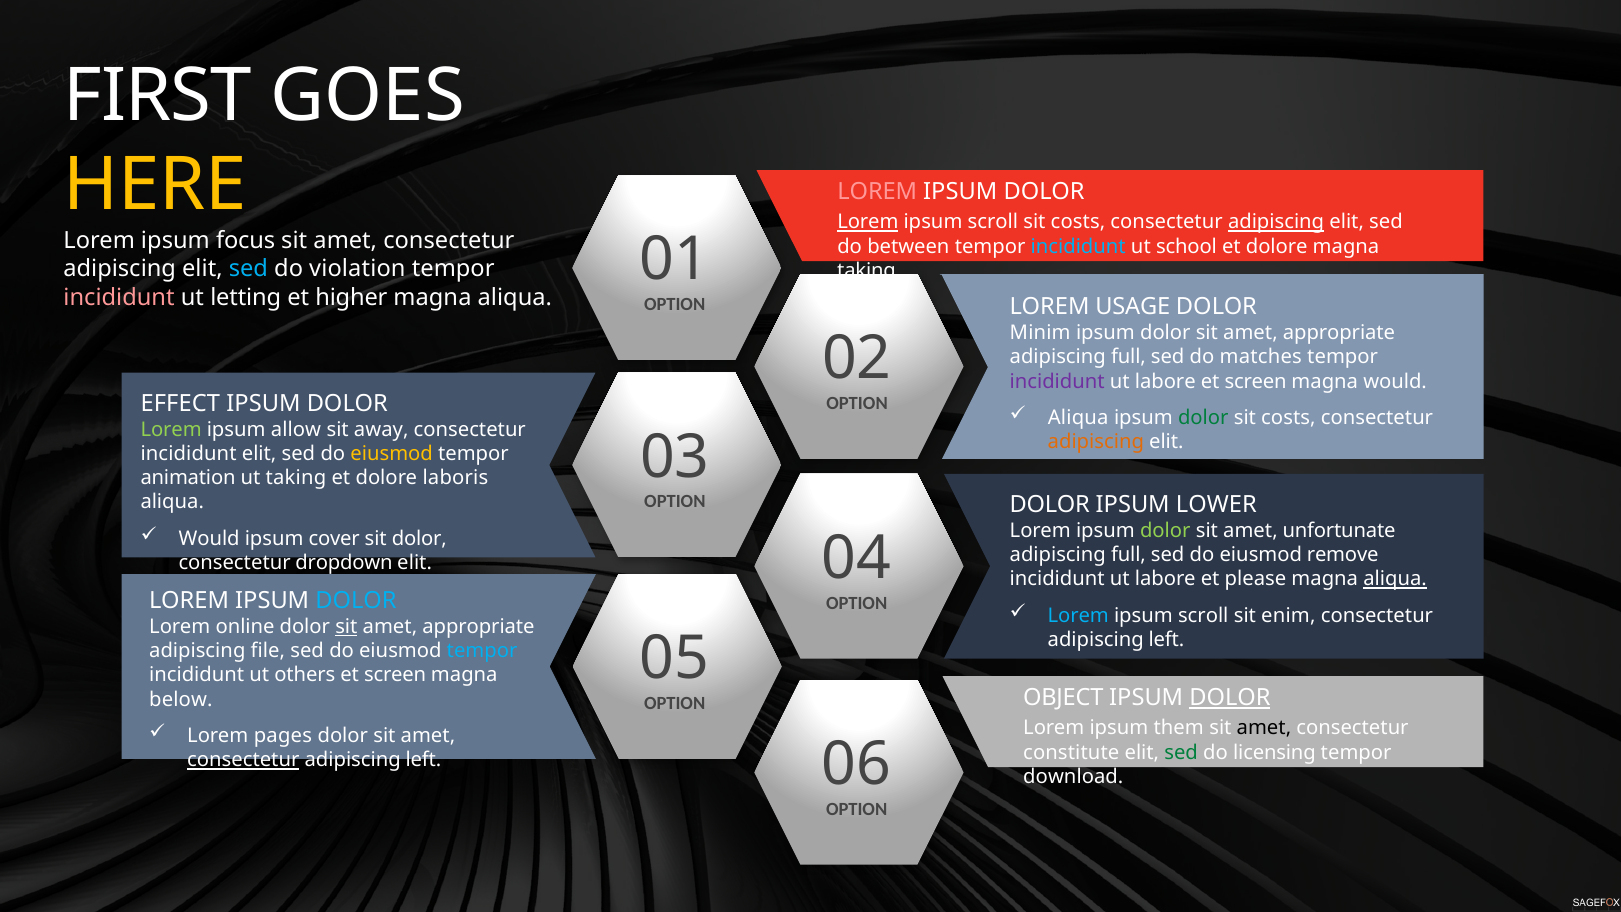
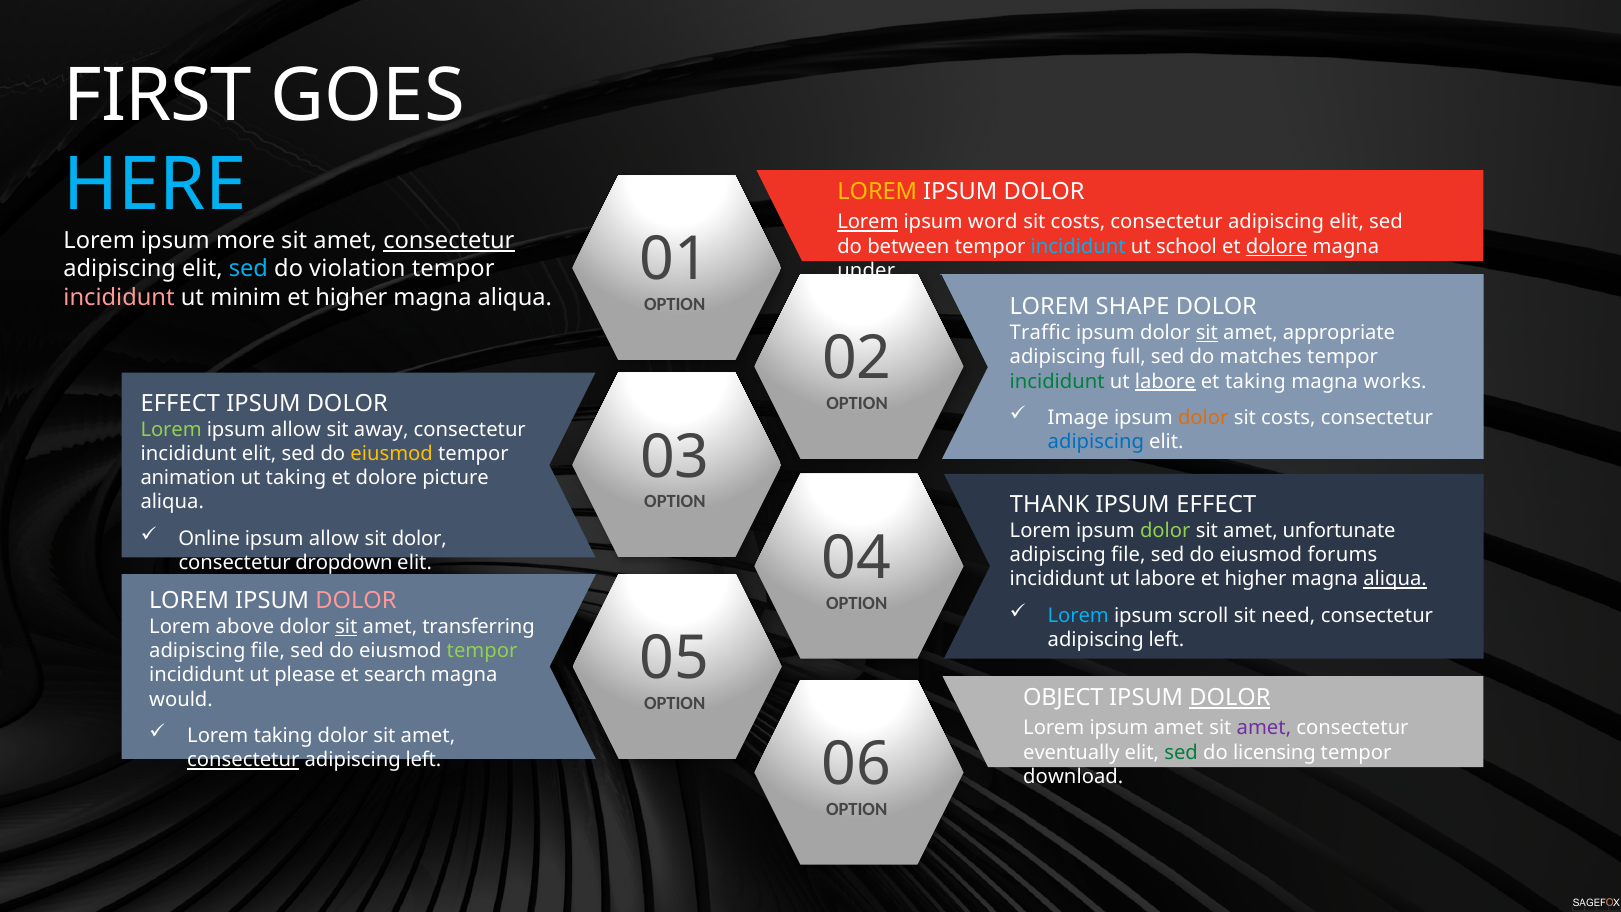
HERE colour: yellow -> light blue
LOREM at (877, 192) colour: pink -> yellow
scroll at (993, 222): scroll -> word
adipiscing at (1276, 222) underline: present -> none
focus: focus -> more
consectetur at (449, 241) underline: none -> present
dolore at (1277, 246) underline: none -> present
taking at (869, 271): taking -> under
letting: letting -> minim
USAGE: USAGE -> SHAPE
Minim: Minim -> Traffic
sit at (1207, 333) underline: none -> present
incididunt at (1057, 381) colour: purple -> green
labore at (1165, 381) underline: none -> present
screen at (1256, 381): screen -> taking
magna would: would -> works
Aliqua at (1078, 418): Aliqua -> Image
dolor at (1203, 418) colour: green -> orange
adipiscing at (1096, 442) colour: orange -> blue
laboris: laboris -> picture
DOLOR at (1050, 504): DOLOR -> THANK
IPSUM LOWER: LOWER -> EFFECT
Would at (209, 539): Would -> Online
cover at (334, 539): cover -> allow
full at (1128, 555): full -> file
remove: remove -> forums
labore et please: please -> higher
DOLOR at (356, 600) colour: light blue -> pink
enim: enim -> need
online: online -> above
appropriate at (478, 626): appropriate -> transferring
tempor at (482, 651) colour: light blue -> light green
others: others -> please
screen at (395, 675): screen -> search
below: below -> would
ipsum them: them -> amet
amet at (1264, 728) colour: black -> purple
Lorem pages: pages -> taking
constitute: constitute -> eventually
